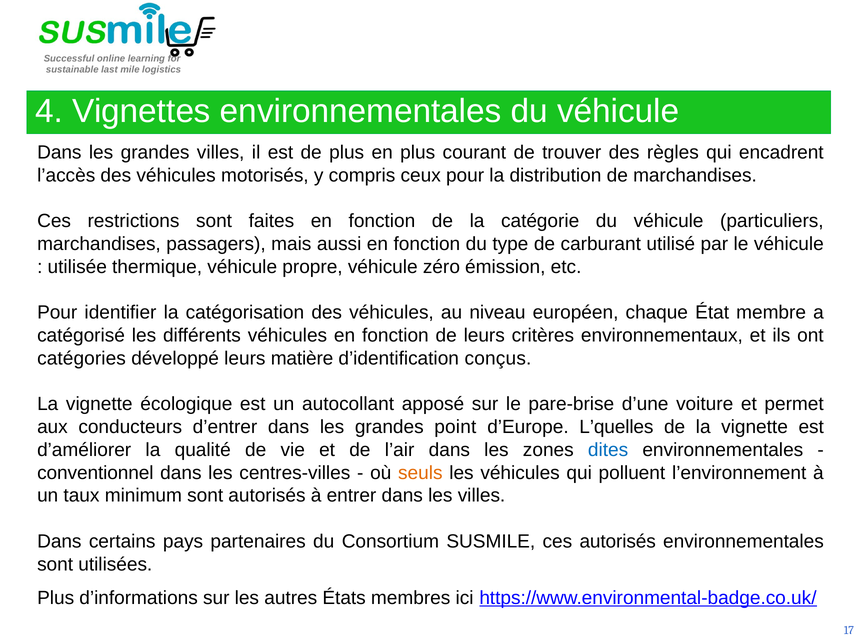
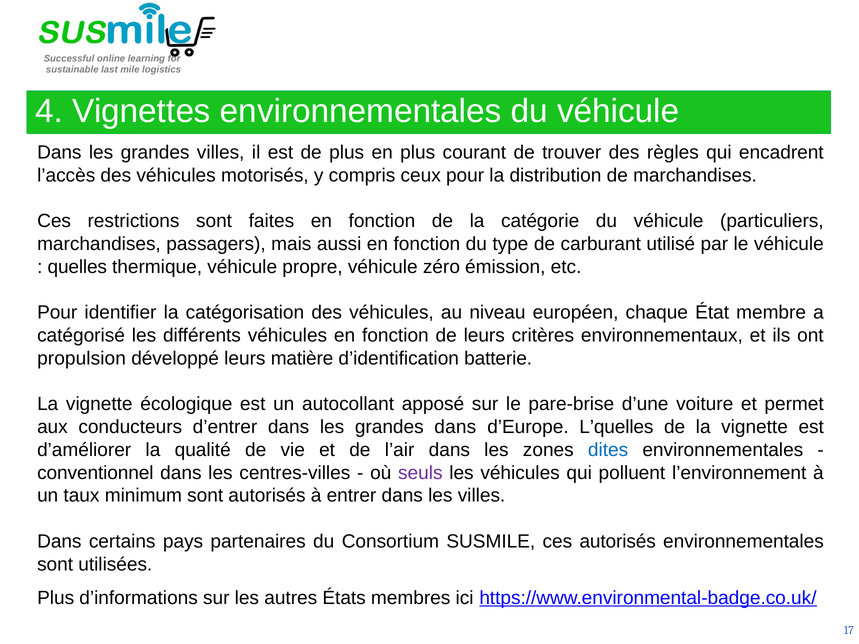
utilisée: utilisée -> quelles
catégories: catégories -> propulsion
conçus: conçus -> batterie
grandes point: point -> dans
seuls colour: orange -> purple
